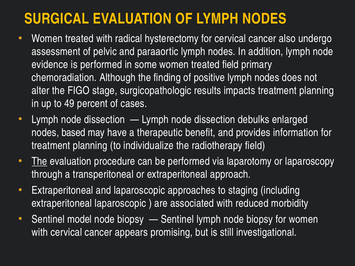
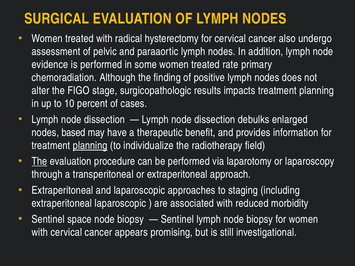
treated field: field -> rate
49: 49 -> 10
planning at (90, 146) underline: none -> present
model: model -> space
